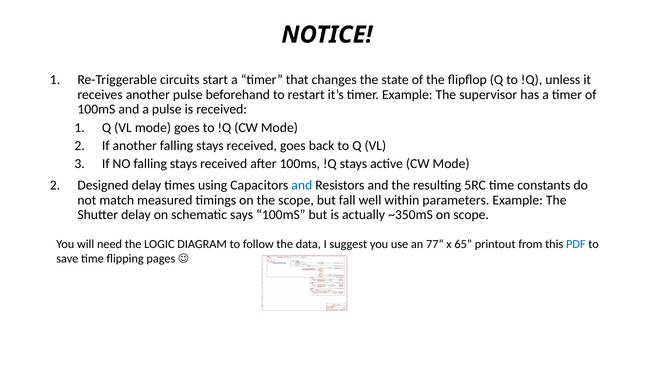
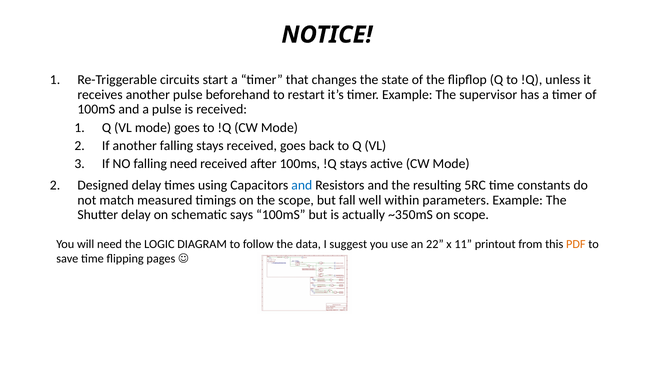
NO falling stays: stays -> need
77: 77 -> 22
65: 65 -> 11
PDF colour: blue -> orange
